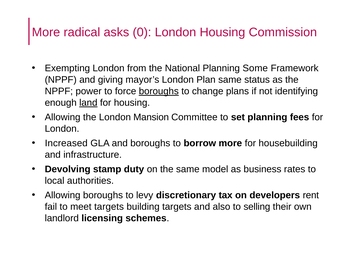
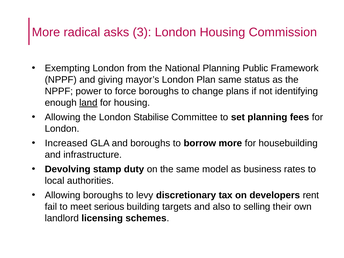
0: 0 -> 3
Some: Some -> Public
boroughs at (159, 91) underline: present -> none
Mansion: Mansion -> Stabilise
meet targets: targets -> serious
